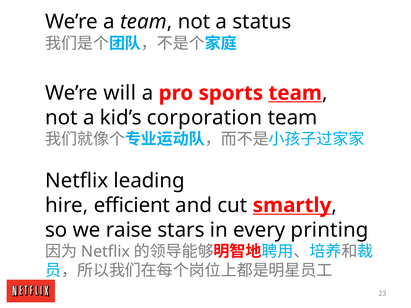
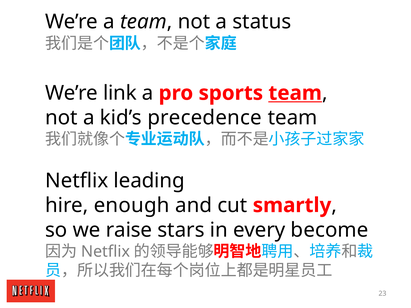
will: will -> link
corporation: corporation -> precedence
efficient: efficient -> enough
smartly underline: present -> none
printing: printing -> become
